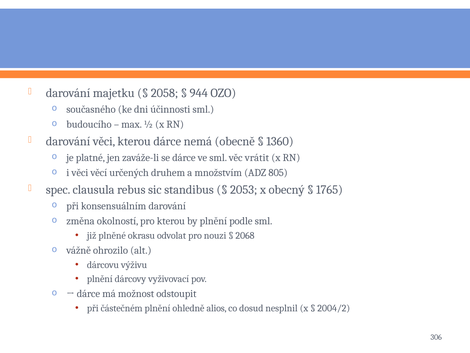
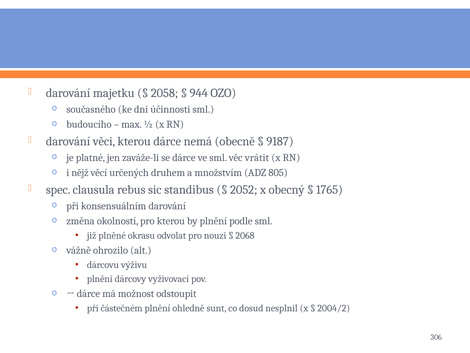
1360: 1360 -> 9187
i věci: věci -> nějž
2053: 2053 -> 2052
alios: alios -> sunt
